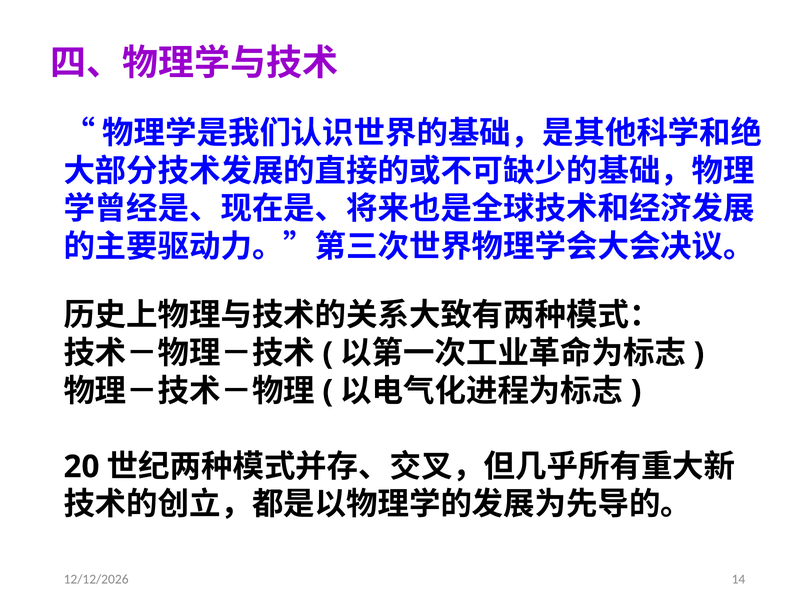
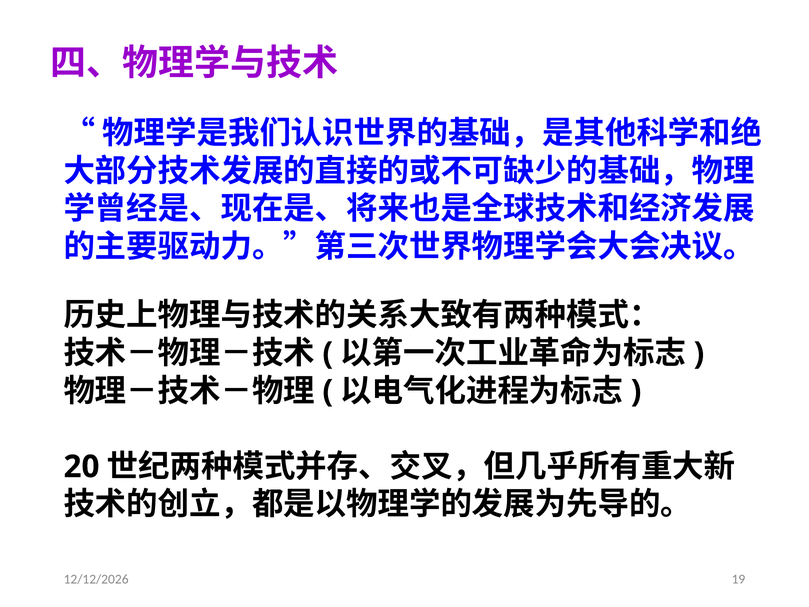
14: 14 -> 19
